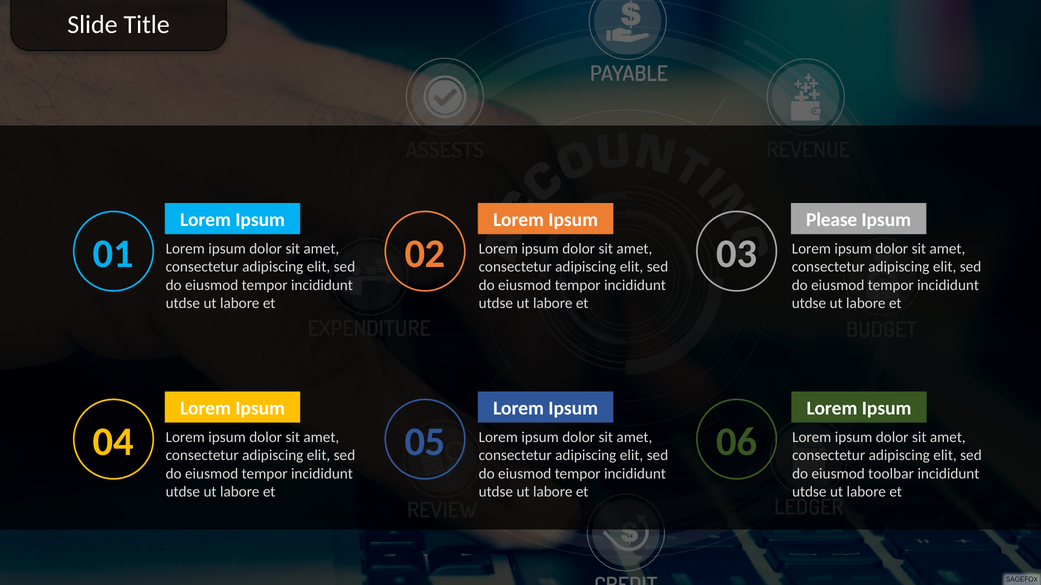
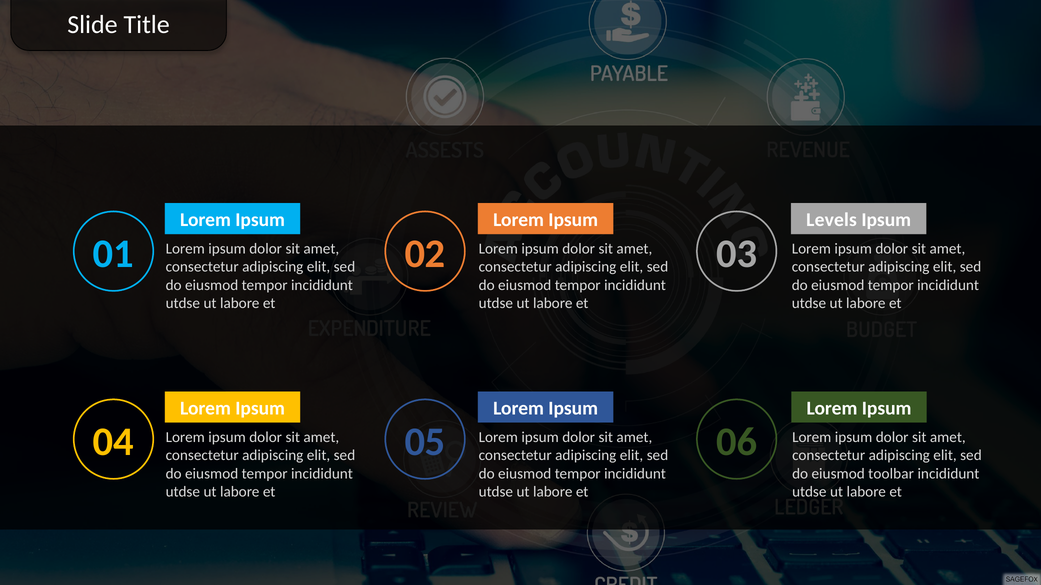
Please: Please -> Levels
